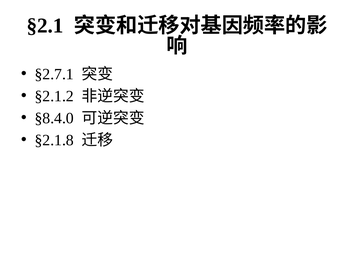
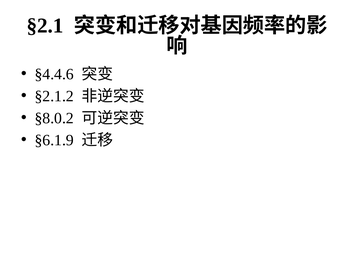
§2.7.1: §2.7.1 -> §4.4.6
§8.4.0: §8.4.0 -> §8.0.2
§2.1.8: §2.1.8 -> §6.1.9
